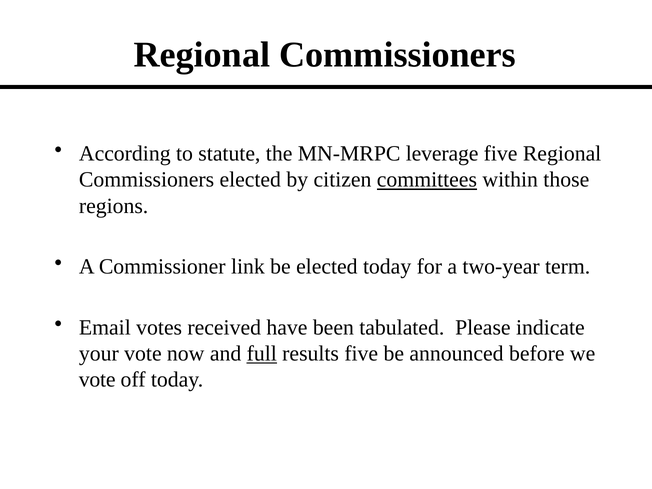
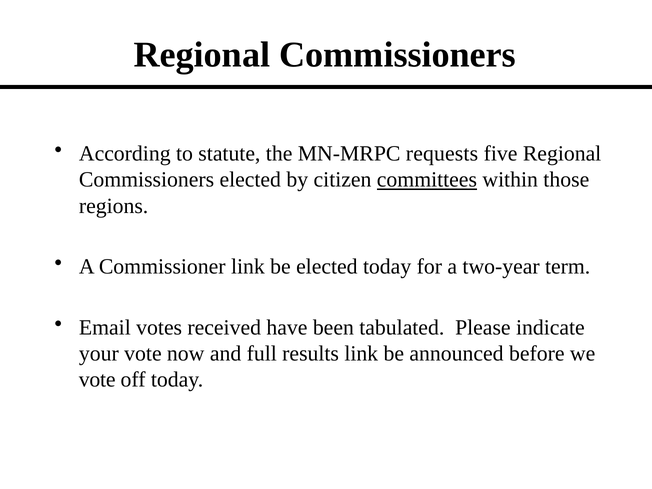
leverage: leverage -> requests
full underline: present -> none
results five: five -> link
